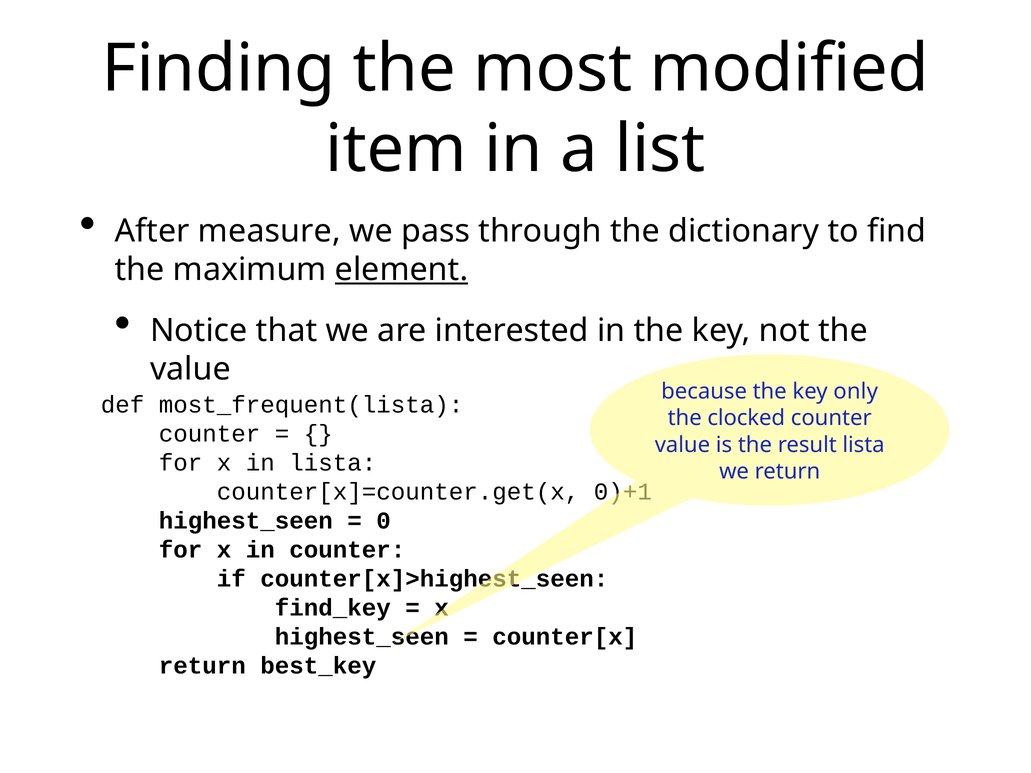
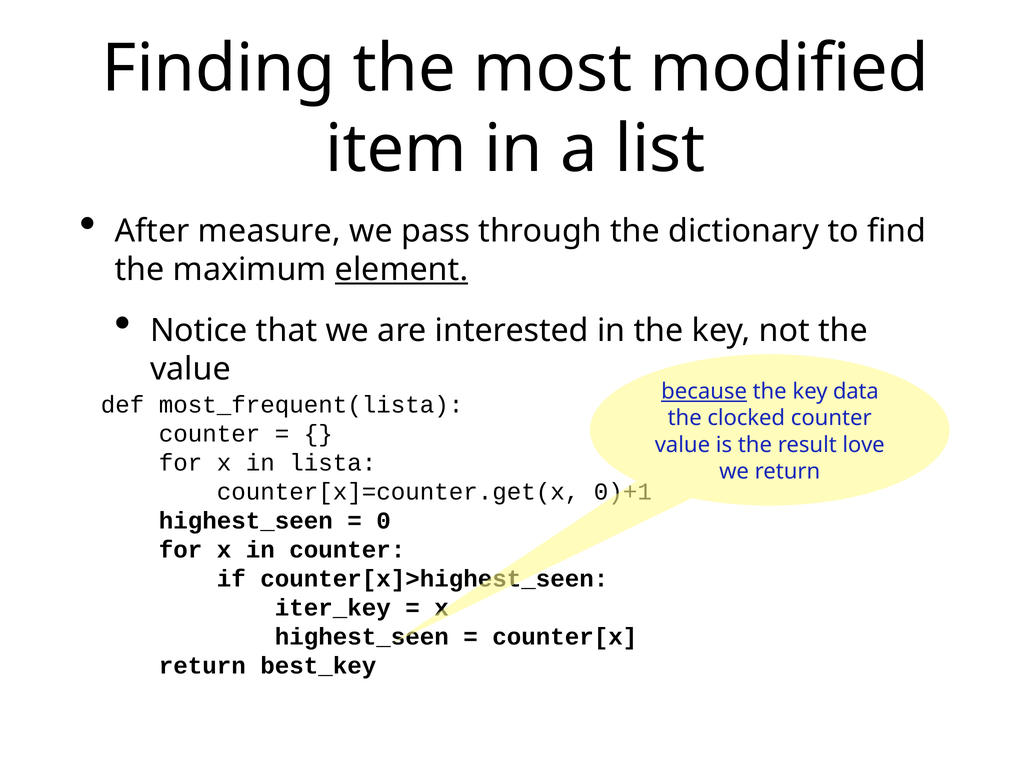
because underline: none -> present
only: only -> data
result lista: lista -> love
find_key: find_key -> iter_key
